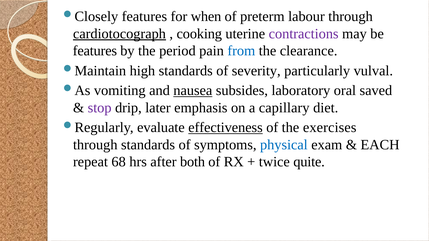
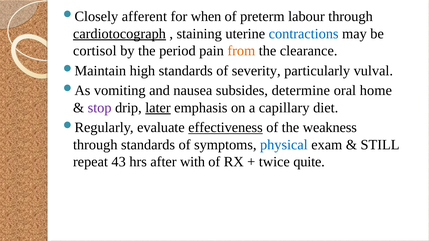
features at (144, 17): features -> afferent
cooking: cooking -> staining
contractions colour: purple -> blue
features at (95, 51): features -> cortisol
from colour: blue -> orange
nausea underline: present -> none
laboratory: laboratory -> determine
saved: saved -> home
later underline: none -> present
exercises: exercises -> weakness
EACH: EACH -> STILL
68: 68 -> 43
both: both -> with
